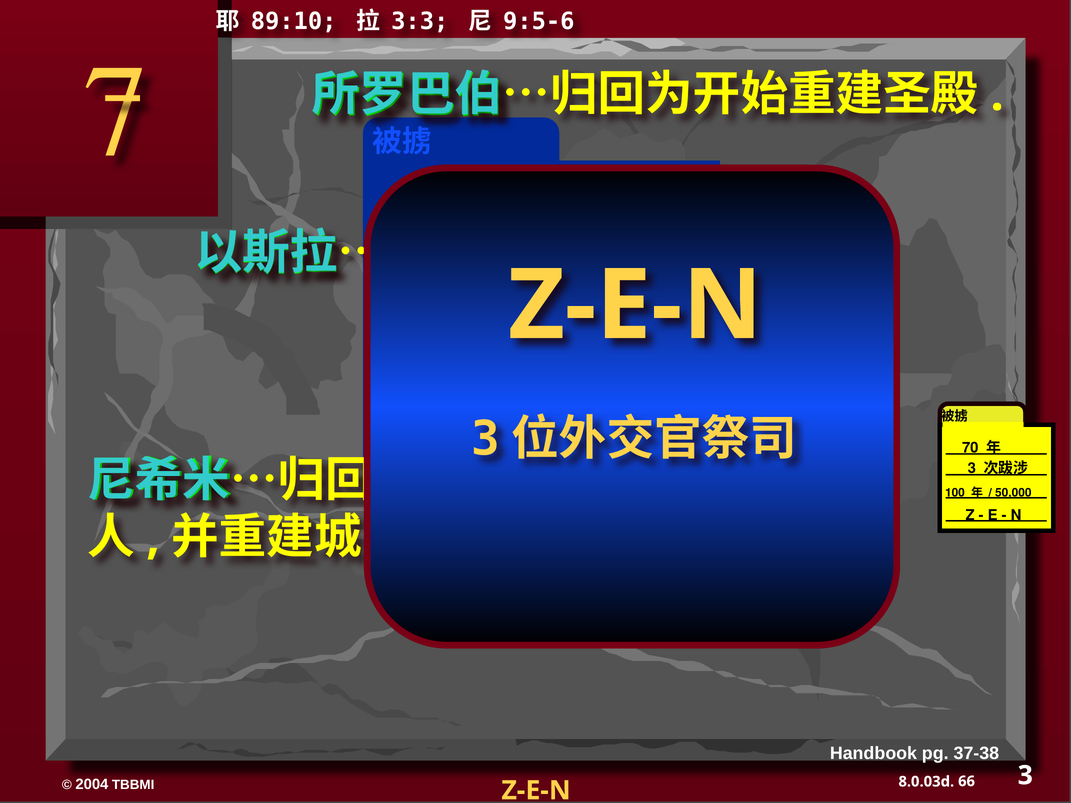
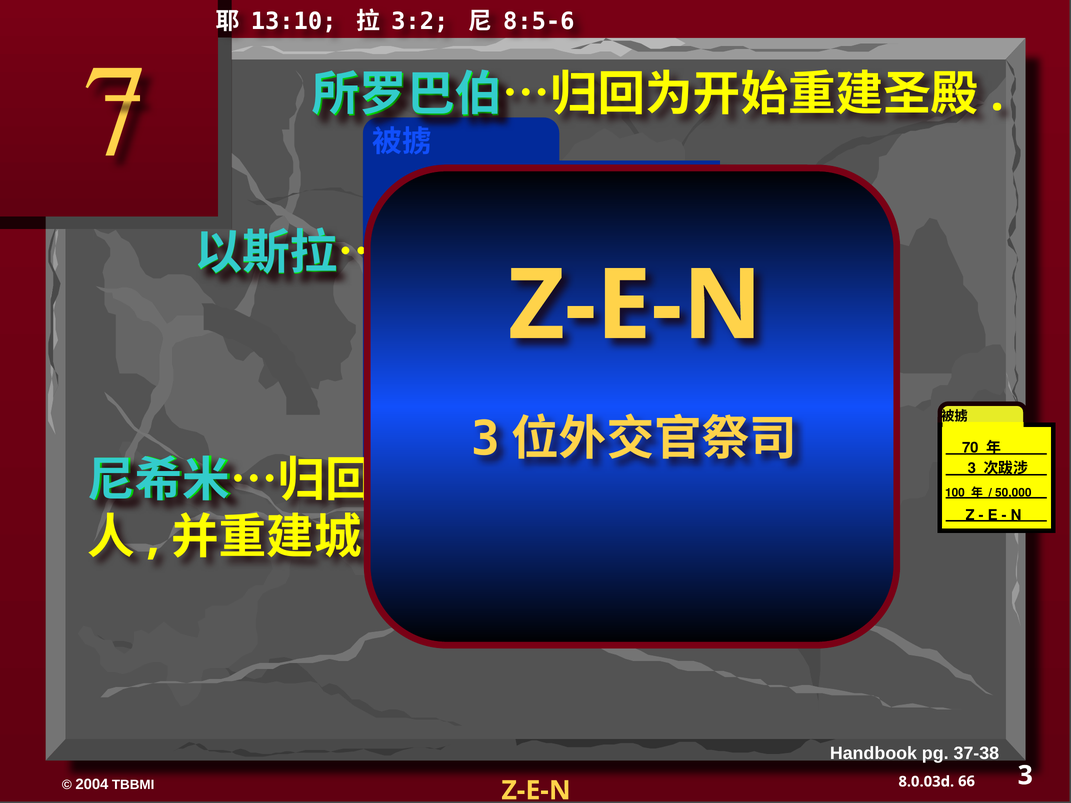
89:10: 89:10 -> 13:10
3:3: 3:3 -> 3:2
9:5-6: 9:5-6 -> 8:5-6
